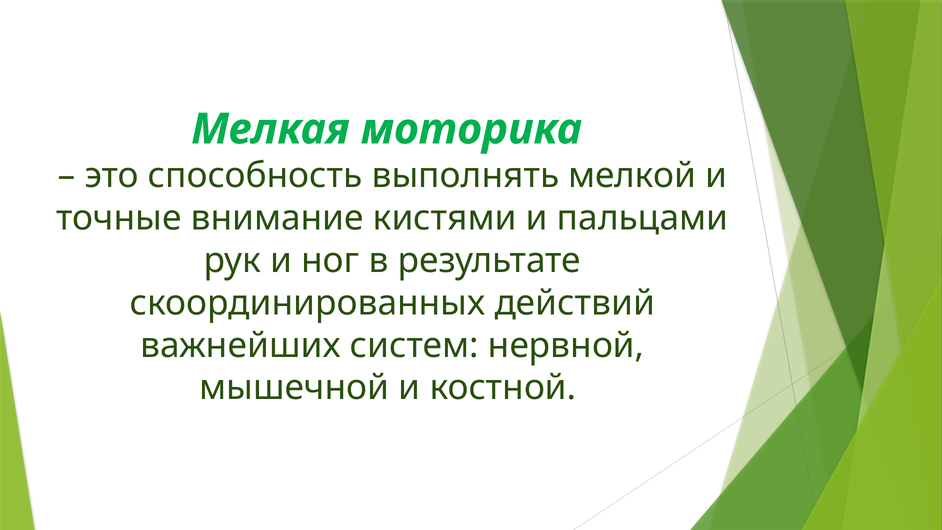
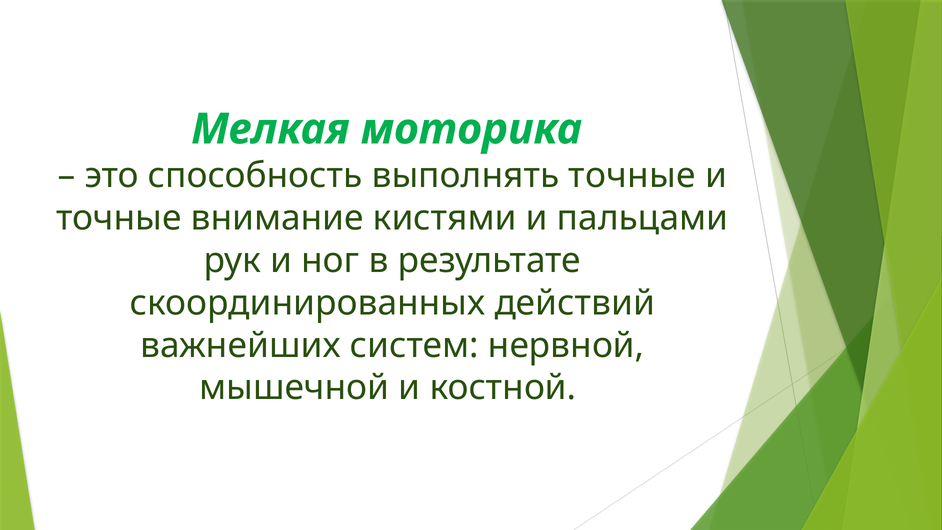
выполнять мелкой: мелкой -> точные
